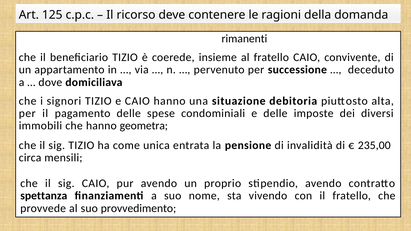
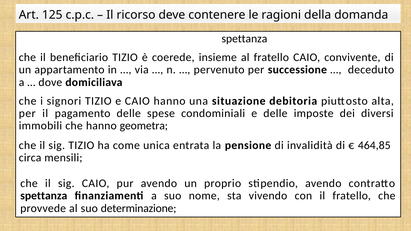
rimanenti at (244, 39): rimanenti -> spettanza
235,00: 235,00 -> 464,85
provvedimento: provvedimento -> determinazione
